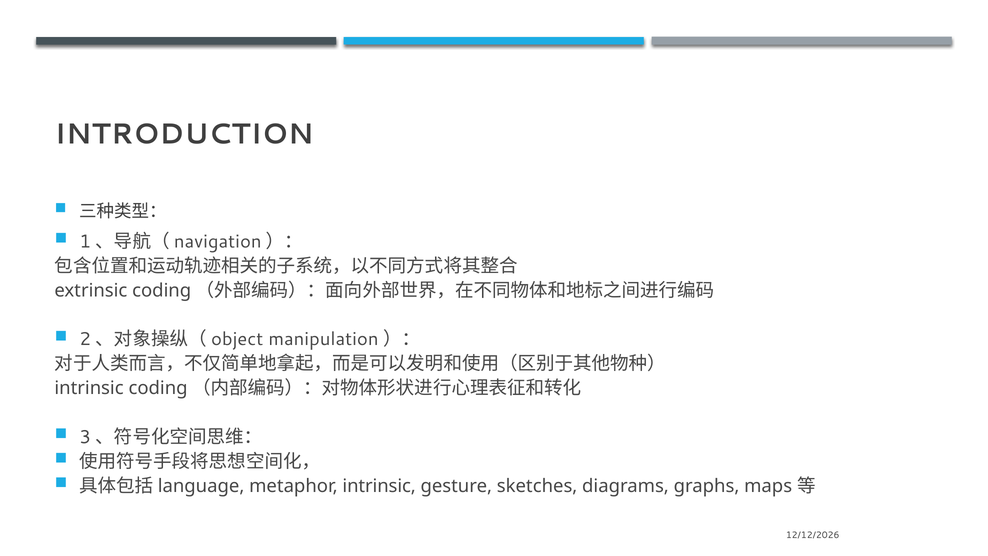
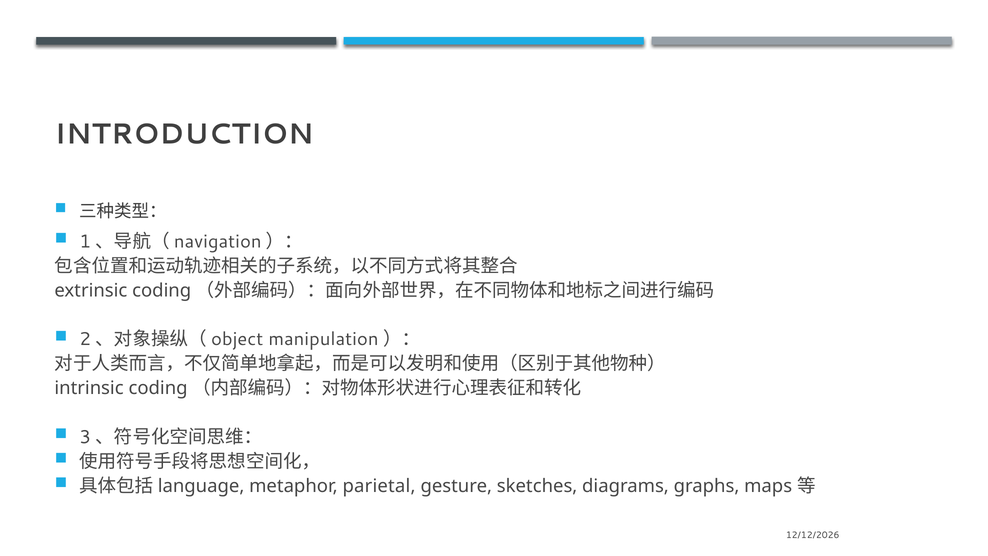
metaphor intrinsic: intrinsic -> parietal
